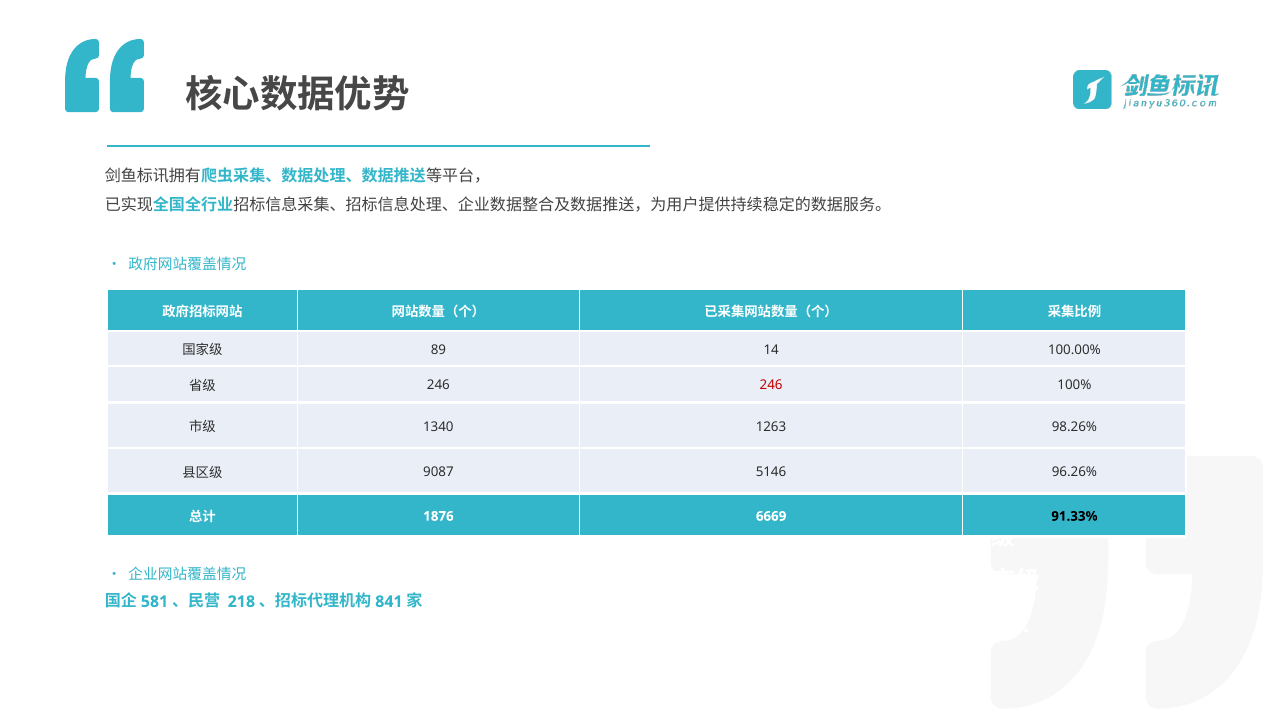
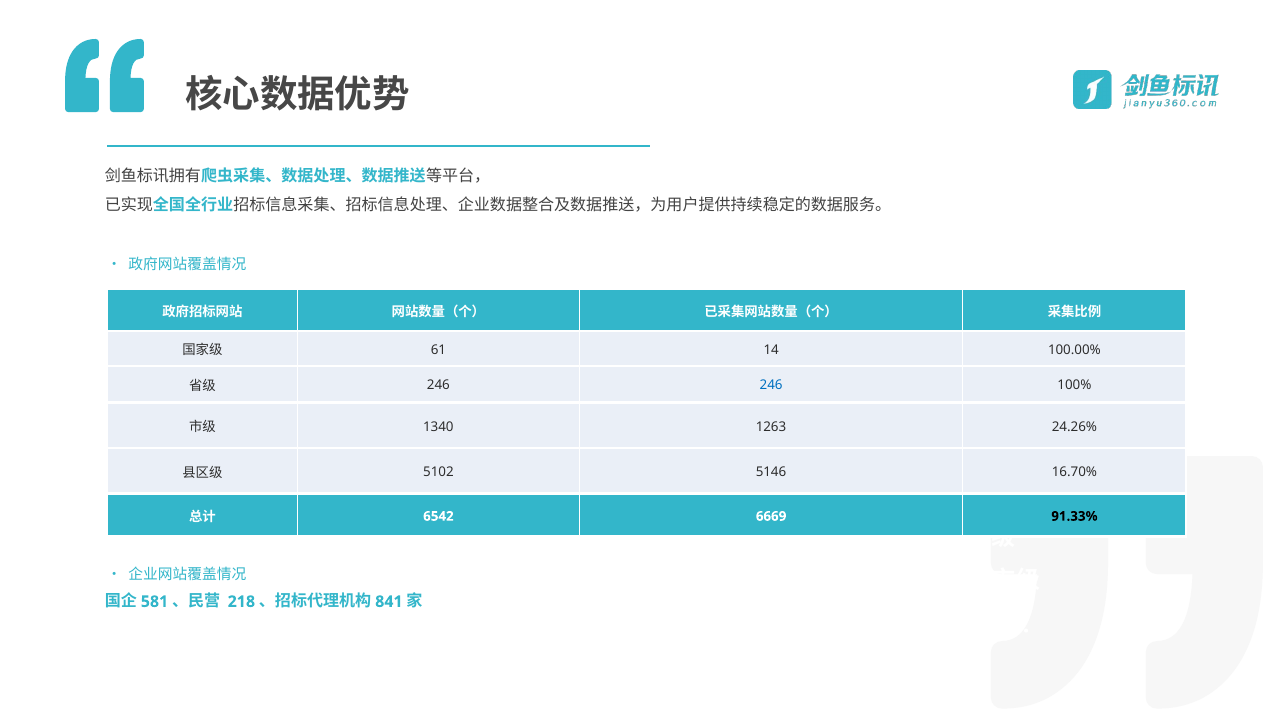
89: 89 -> 61
246 at (771, 385) colour: red -> blue
98.26%: 98.26% -> 24.26%
9087: 9087 -> 5102
96.26%: 96.26% -> 16.70%
1876: 1876 -> 6542
